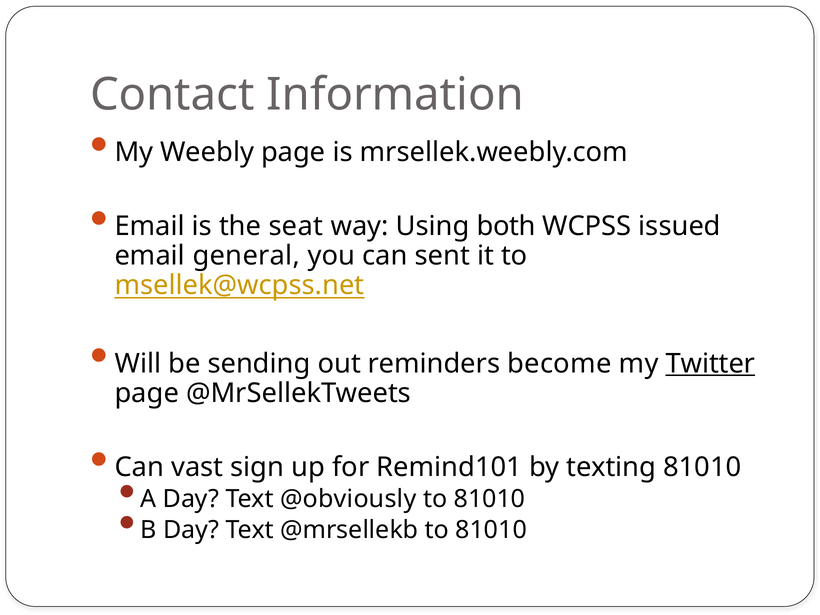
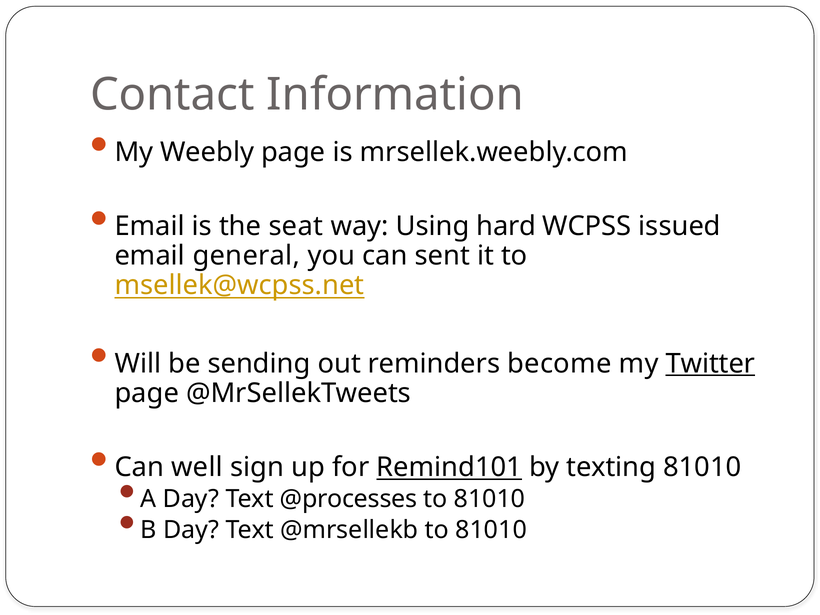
both: both -> hard
vast: vast -> well
Remind101 underline: none -> present
@obviously: @obviously -> @processes
